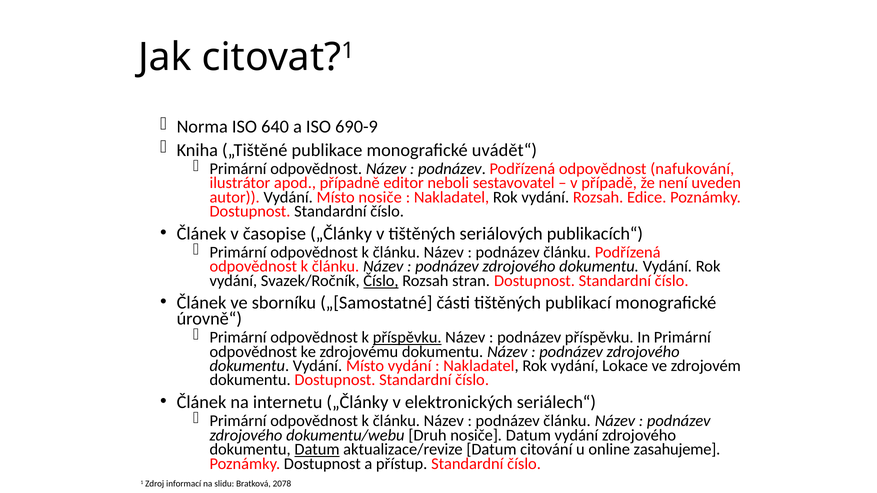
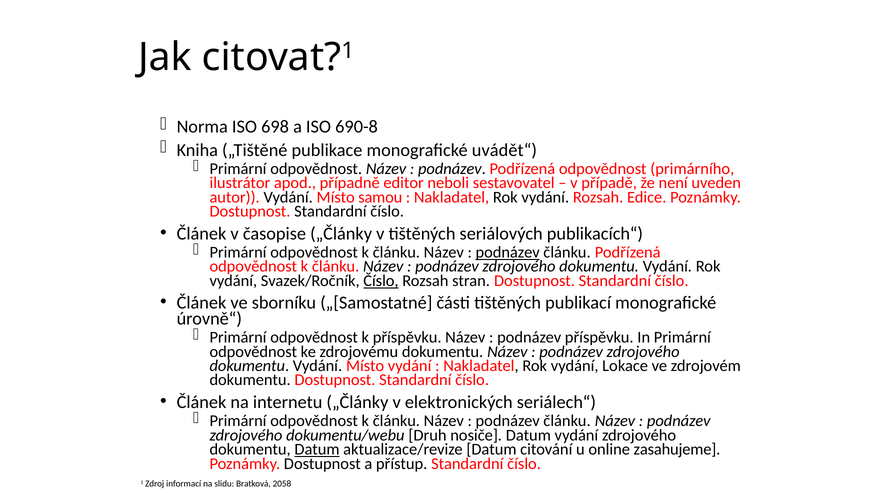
640: 640 -> 698
690-9: 690-9 -> 690-8
nafukování: nafukování -> primárního
Místo nosiče: nosiče -> samou
podnázev at (508, 252) underline: none -> present
příspěvku at (407, 338) underline: present -> none
2078: 2078 -> 2058
